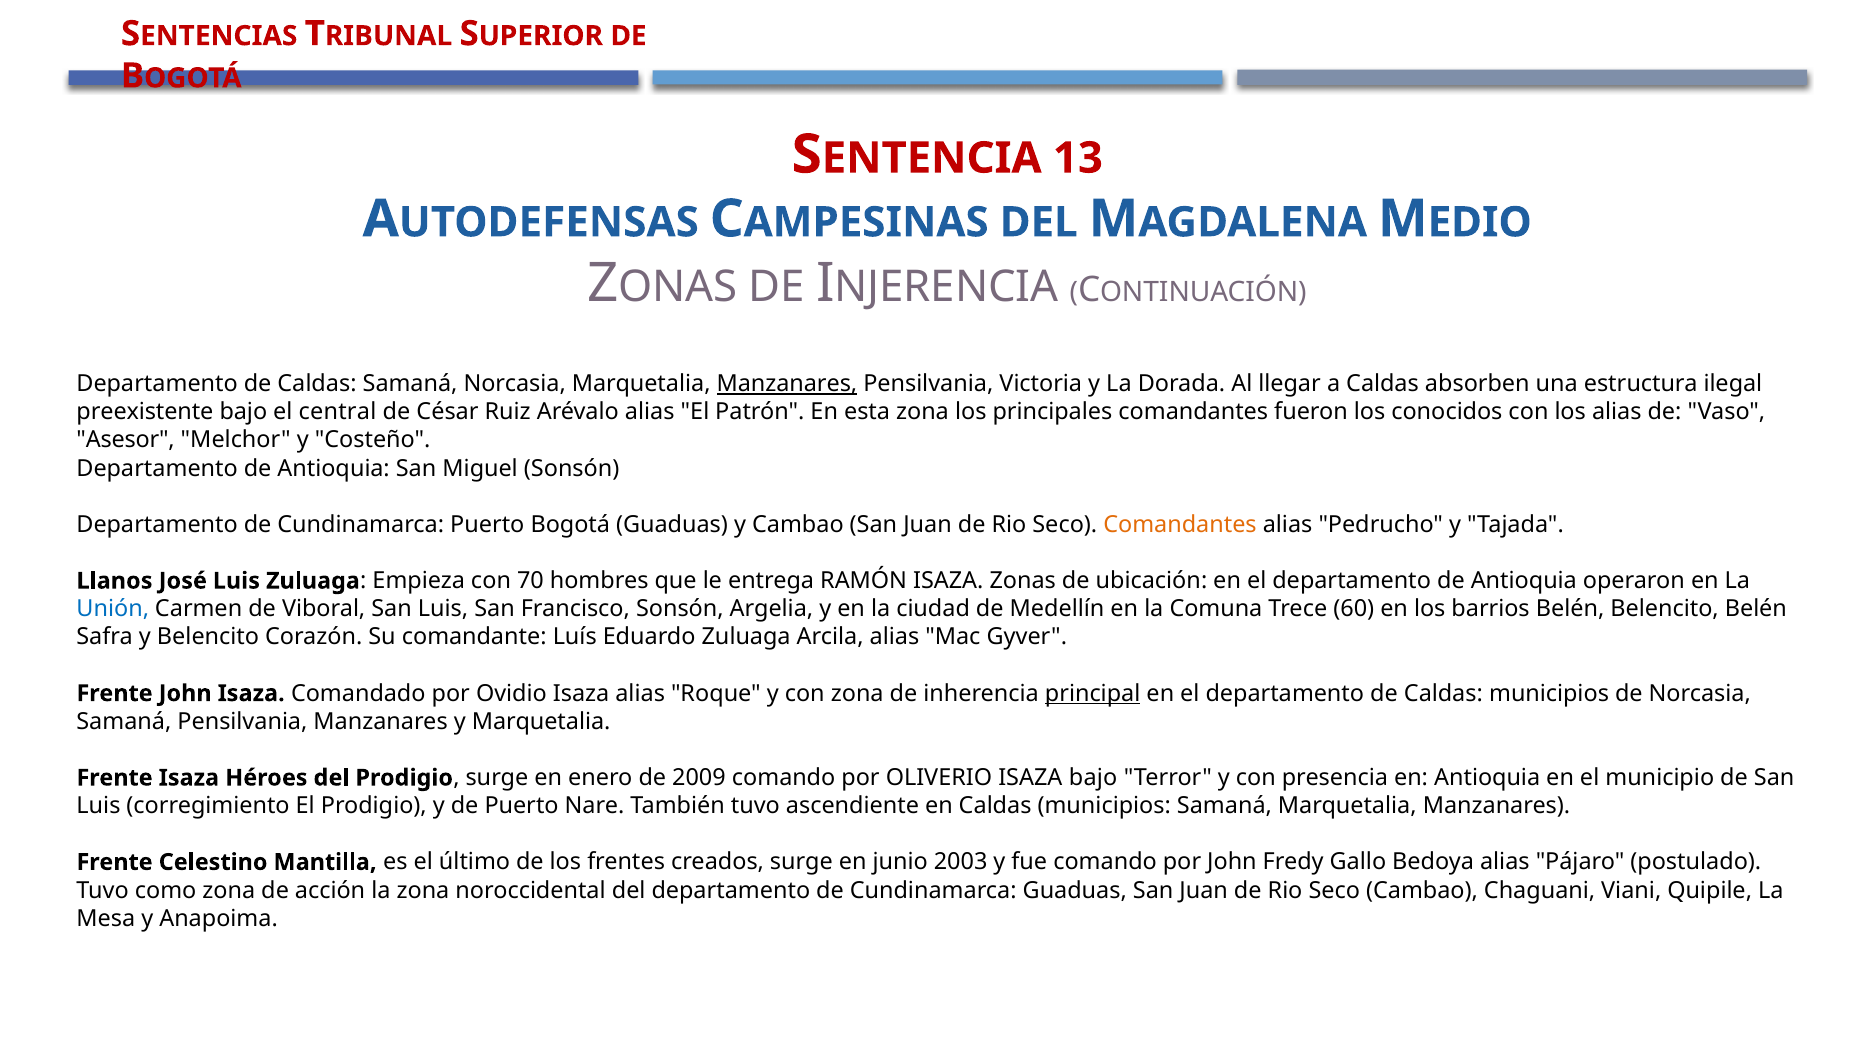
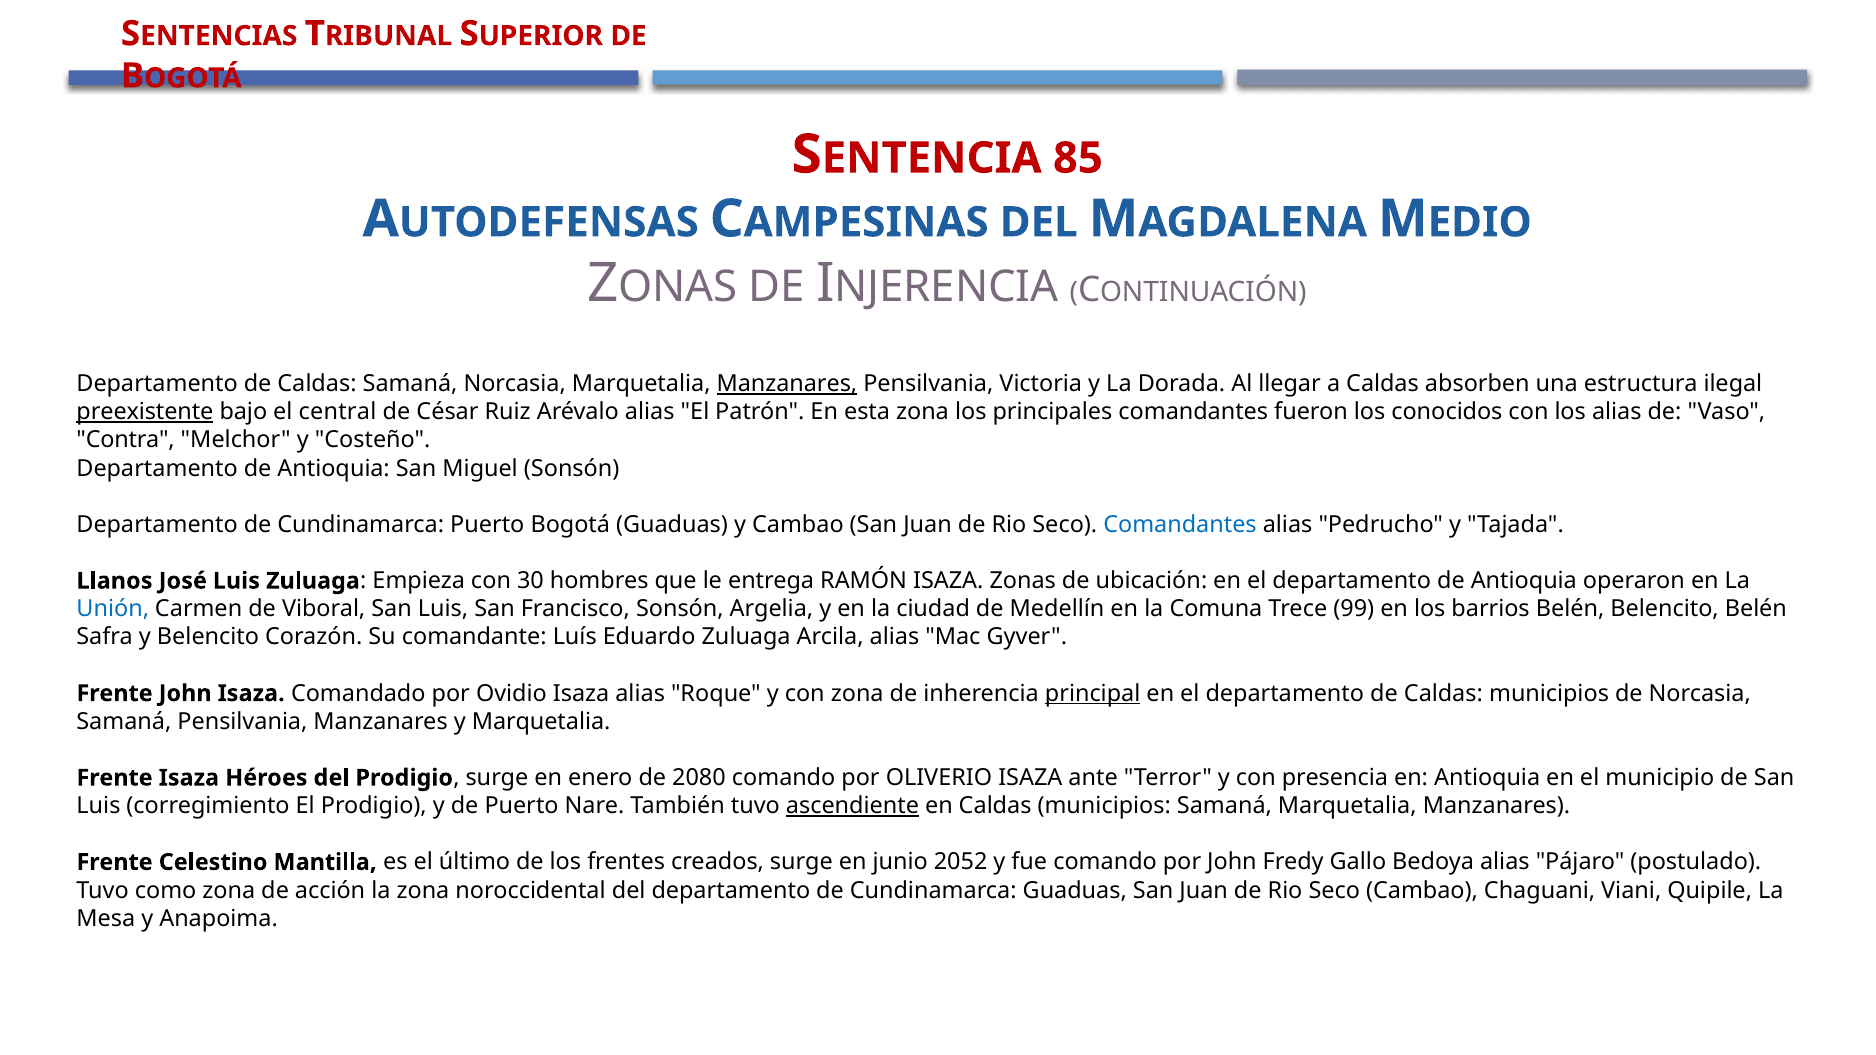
13: 13 -> 85
preexistente underline: none -> present
Asesor: Asesor -> Contra
Comandantes at (1180, 525) colour: orange -> blue
70: 70 -> 30
60: 60 -> 99
2009: 2009 -> 2080
ISAZA bajo: bajo -> ante
ascendiente underline: none -> present
2003: 2003 -> 2052
